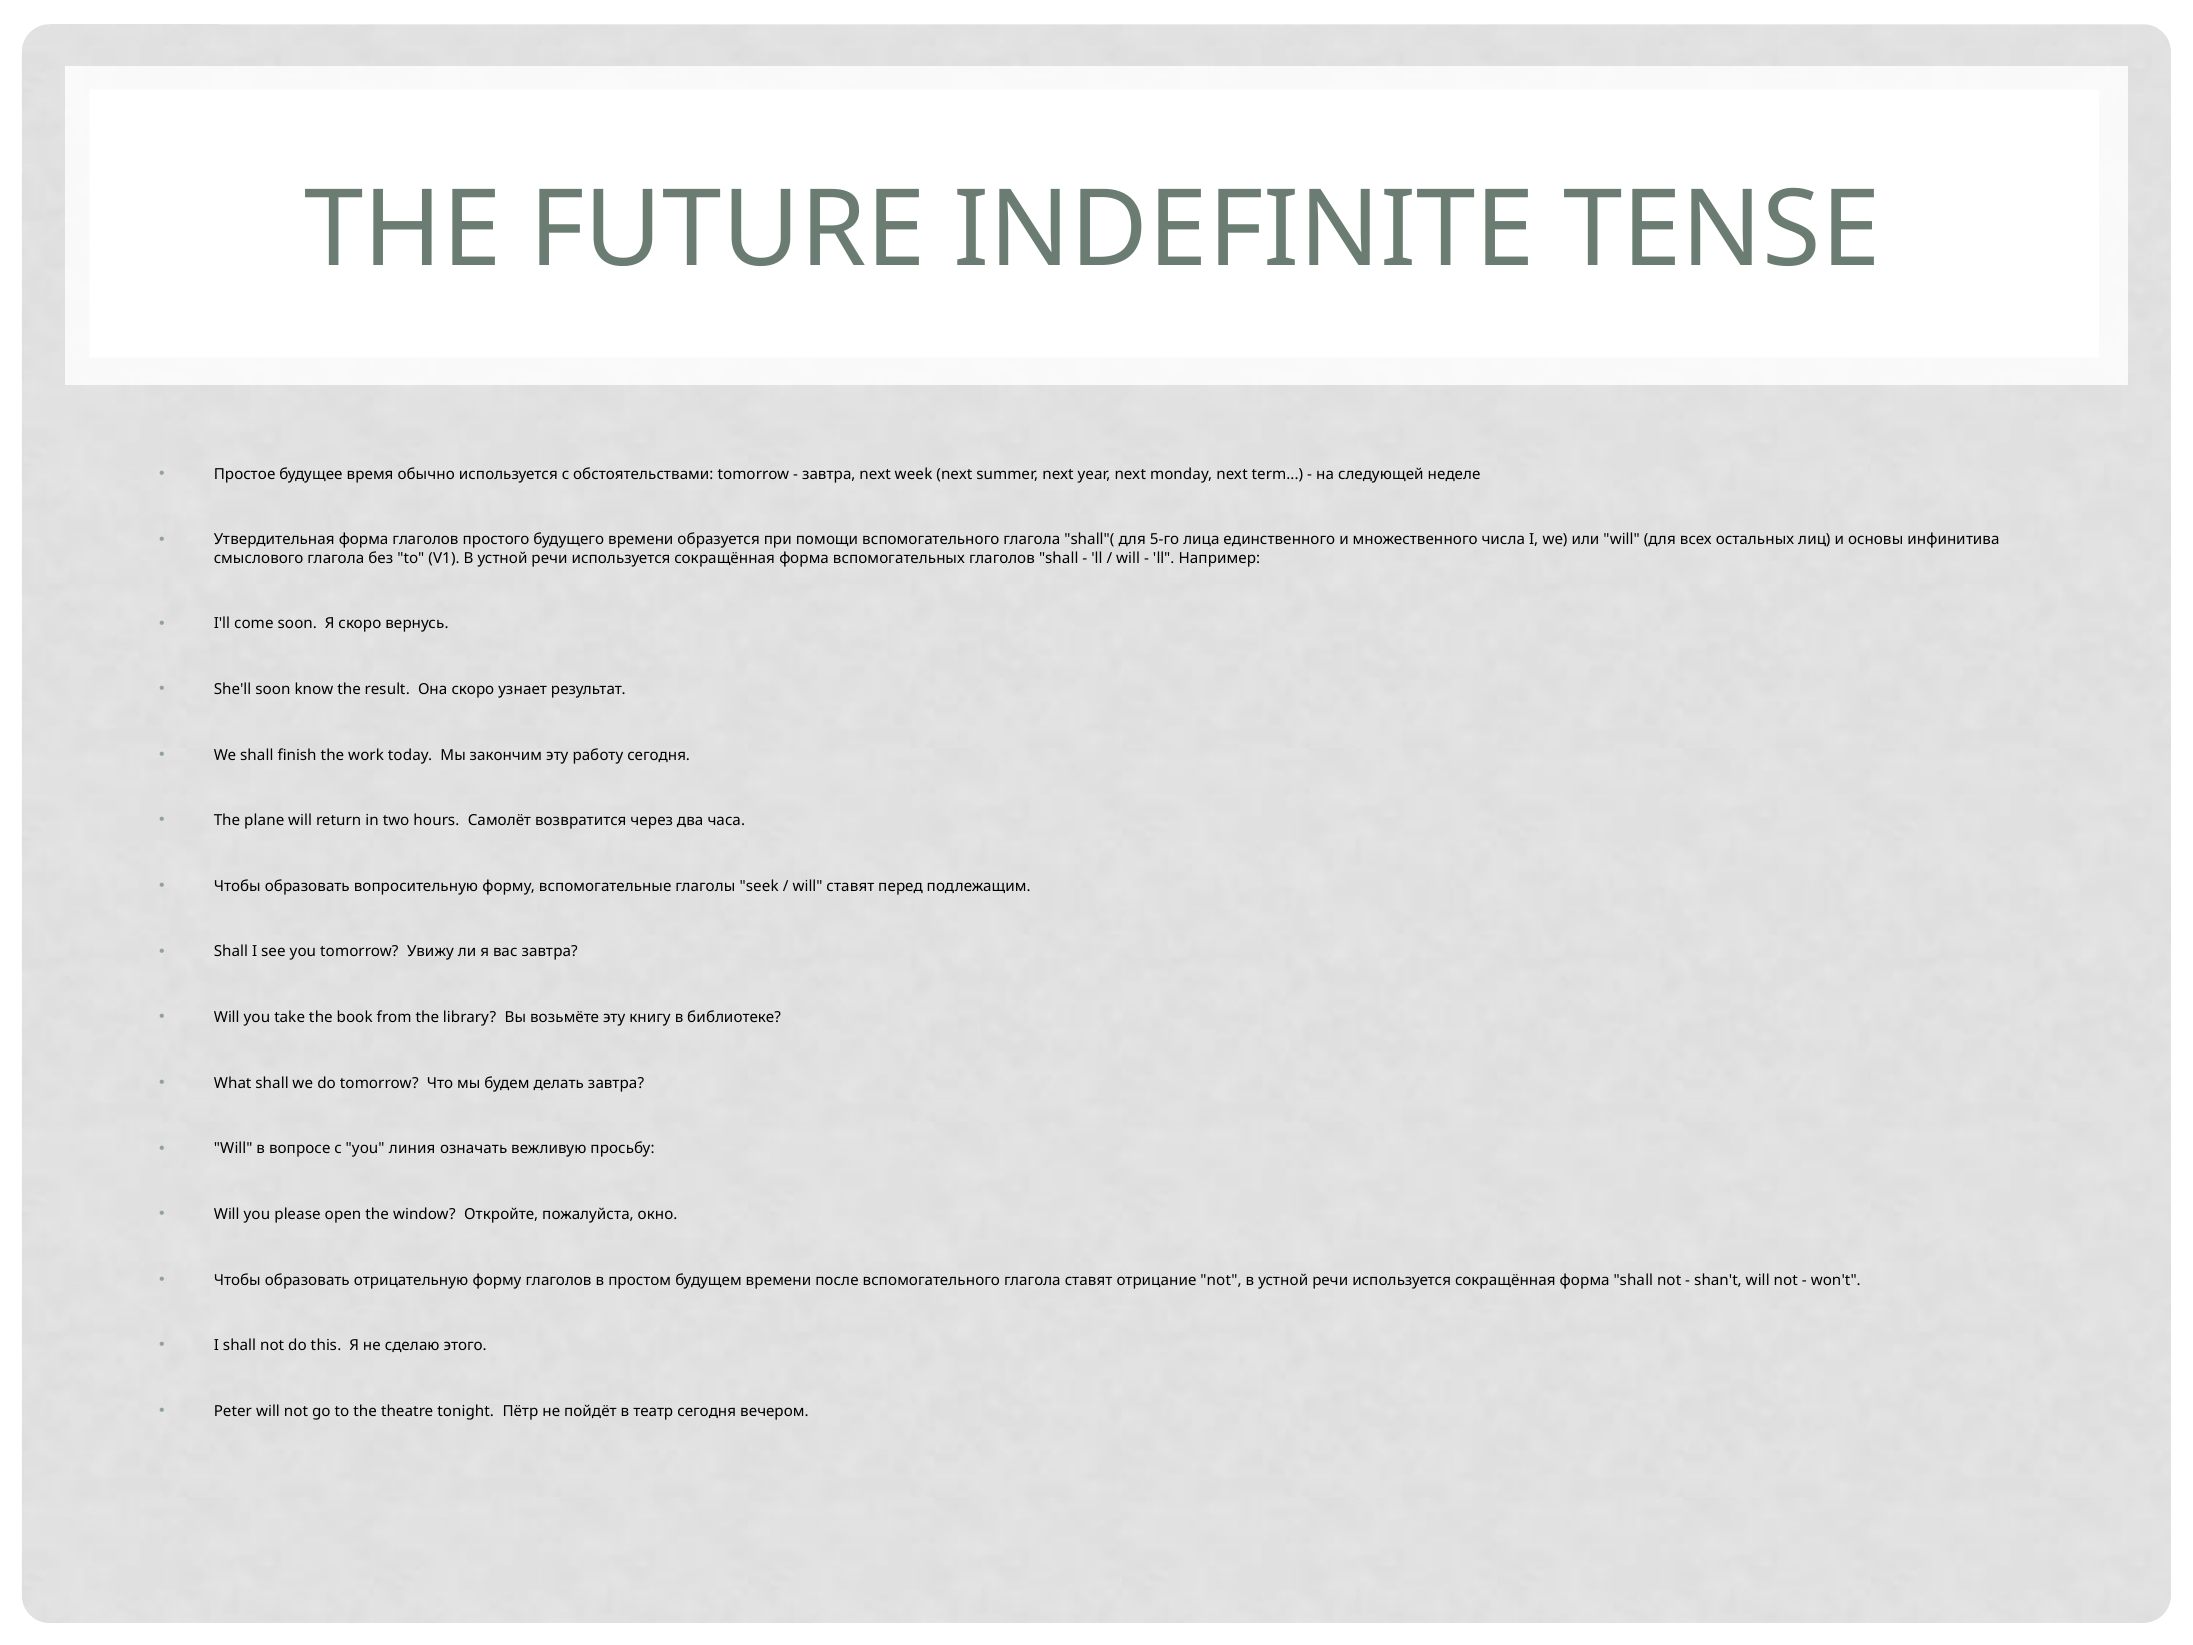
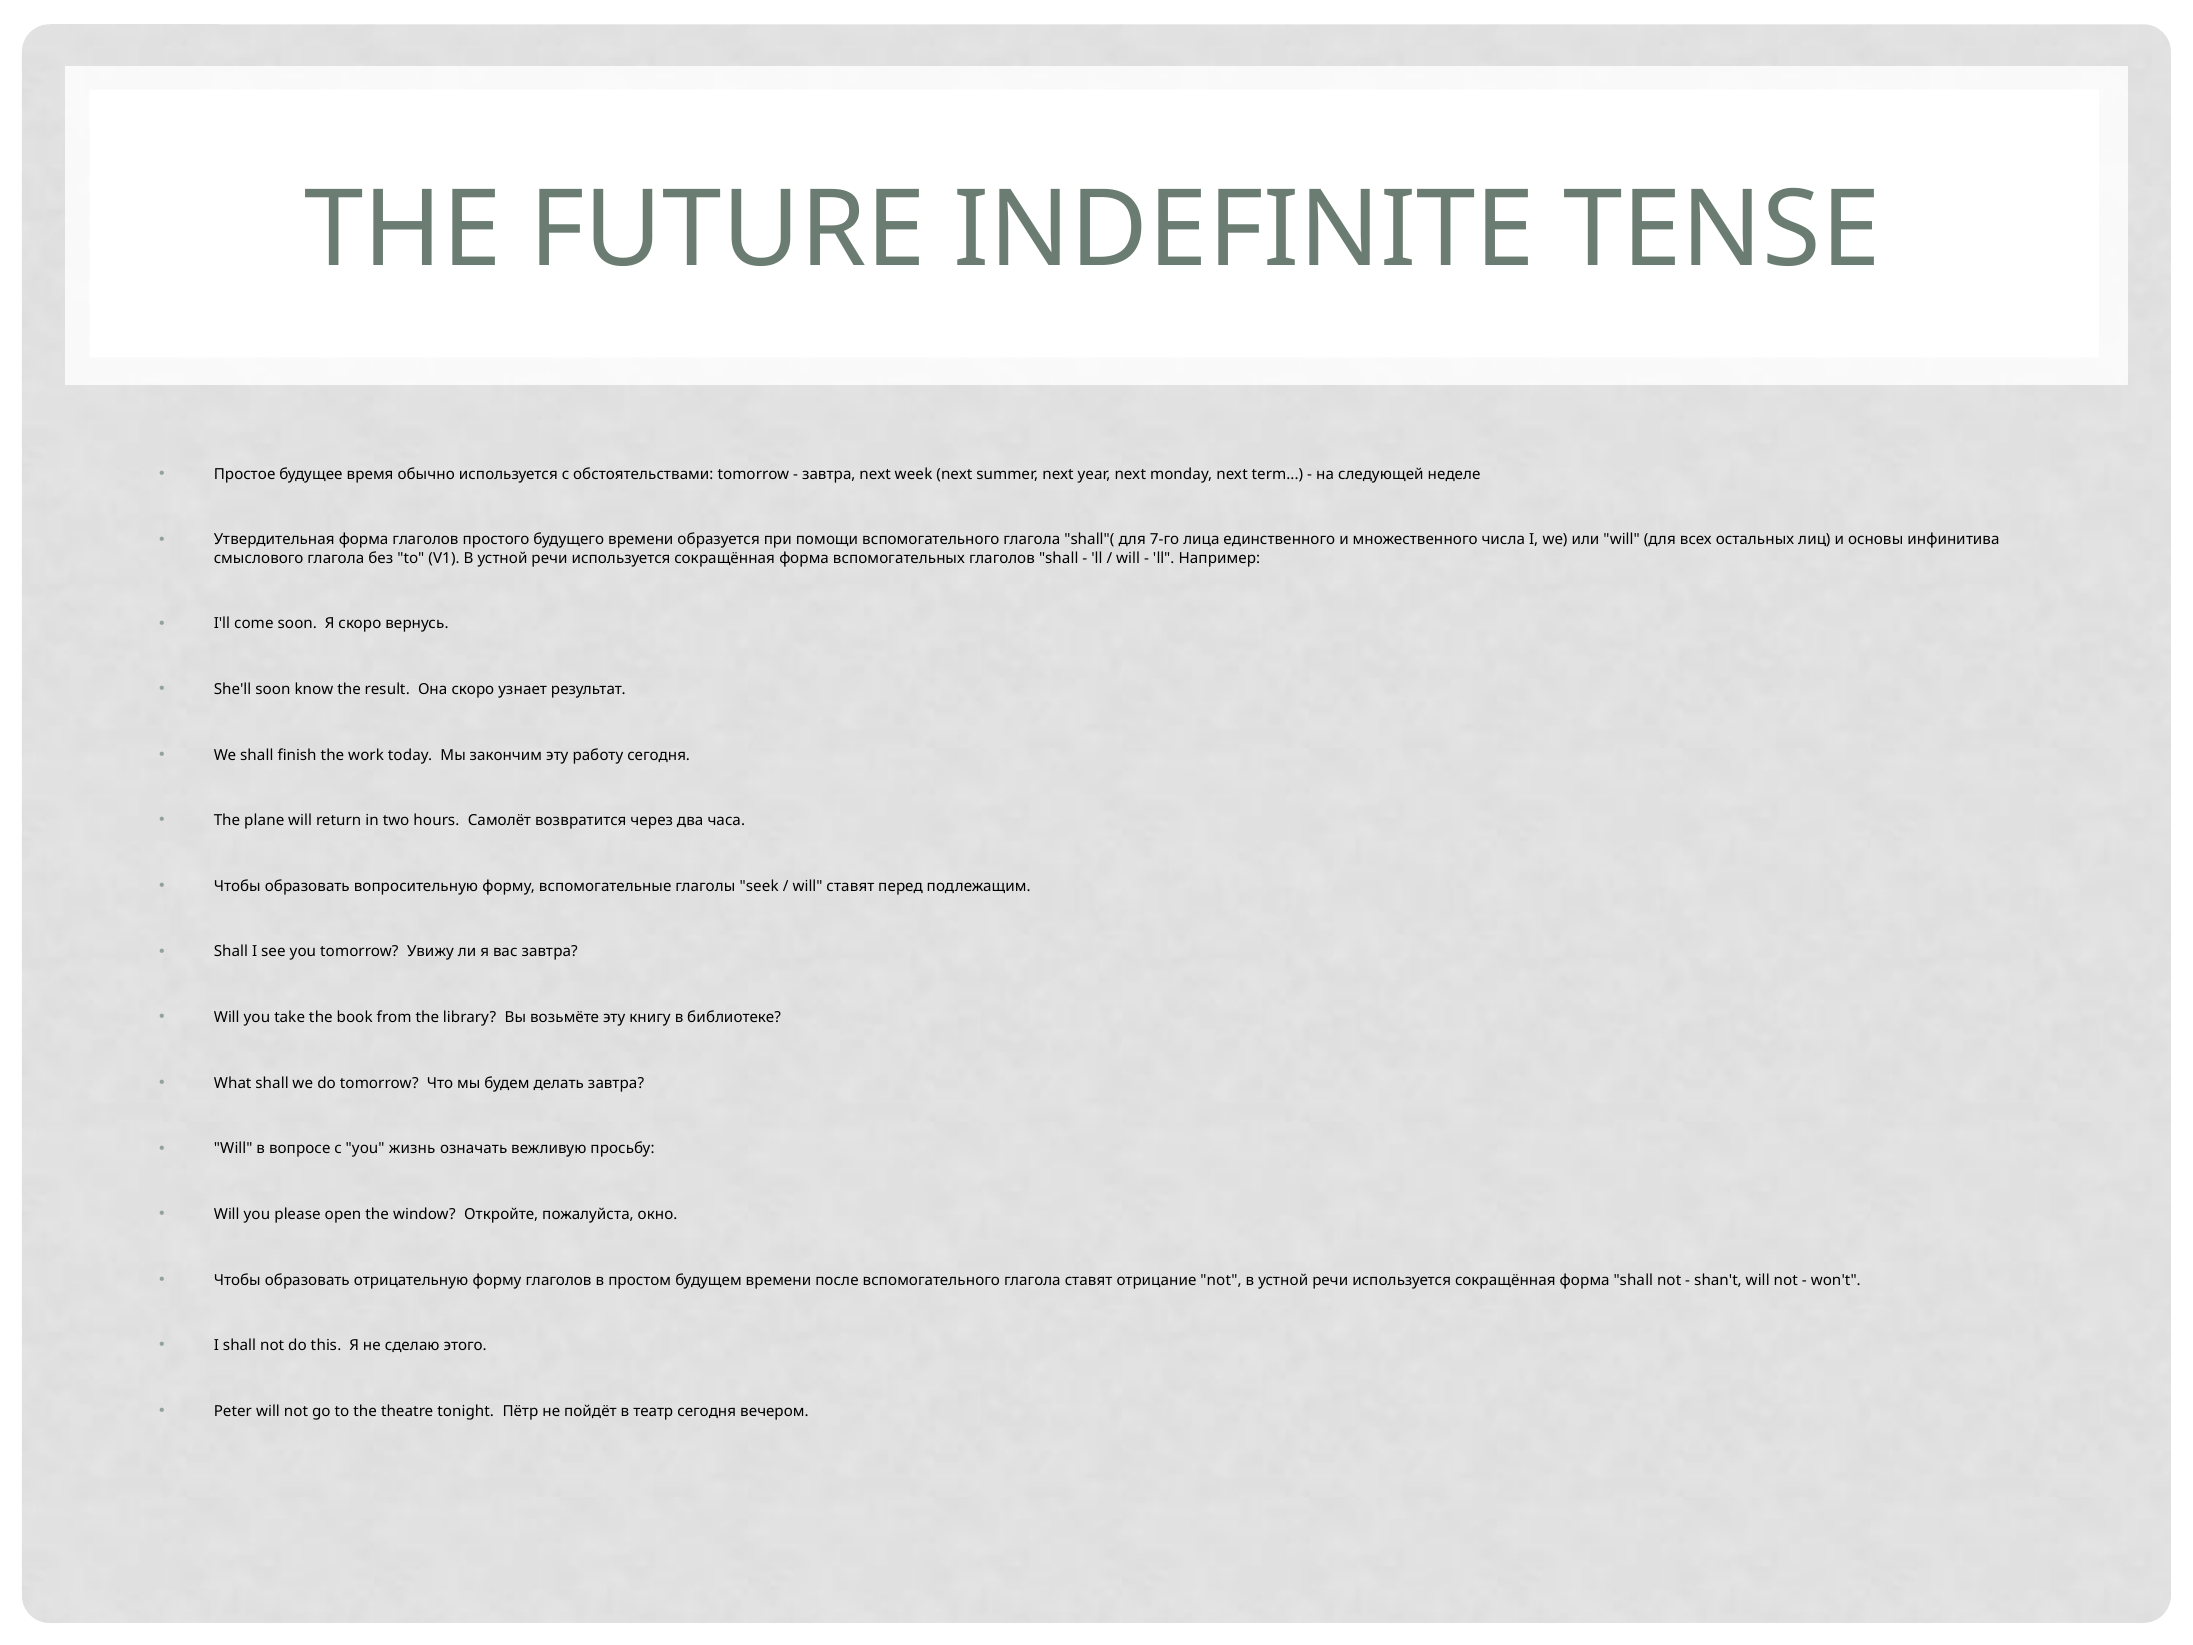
5-го: 5-го -> 7-го
линия: линия -> жизнь
